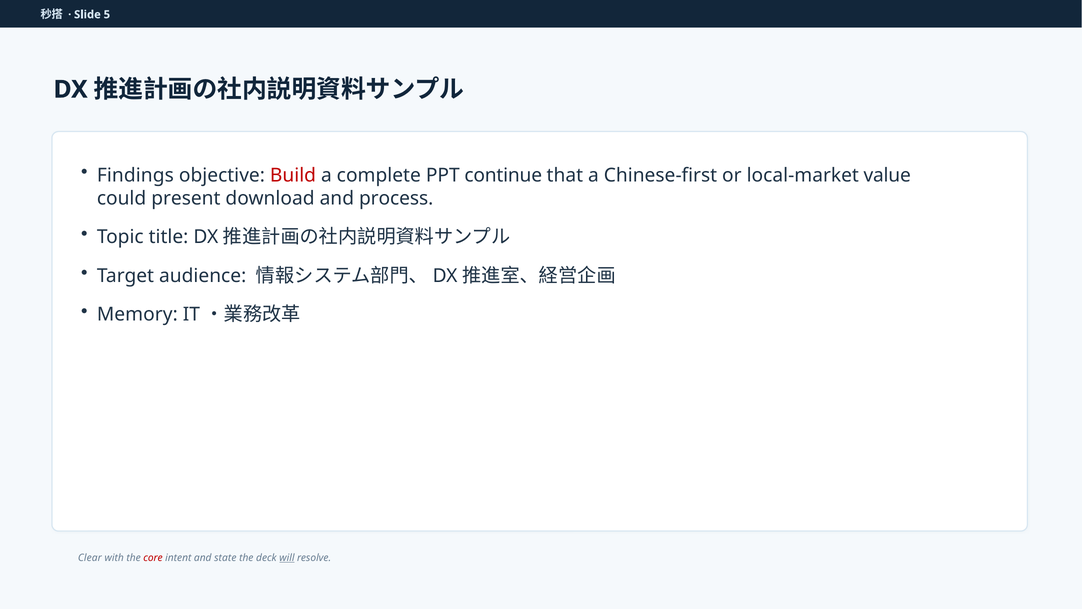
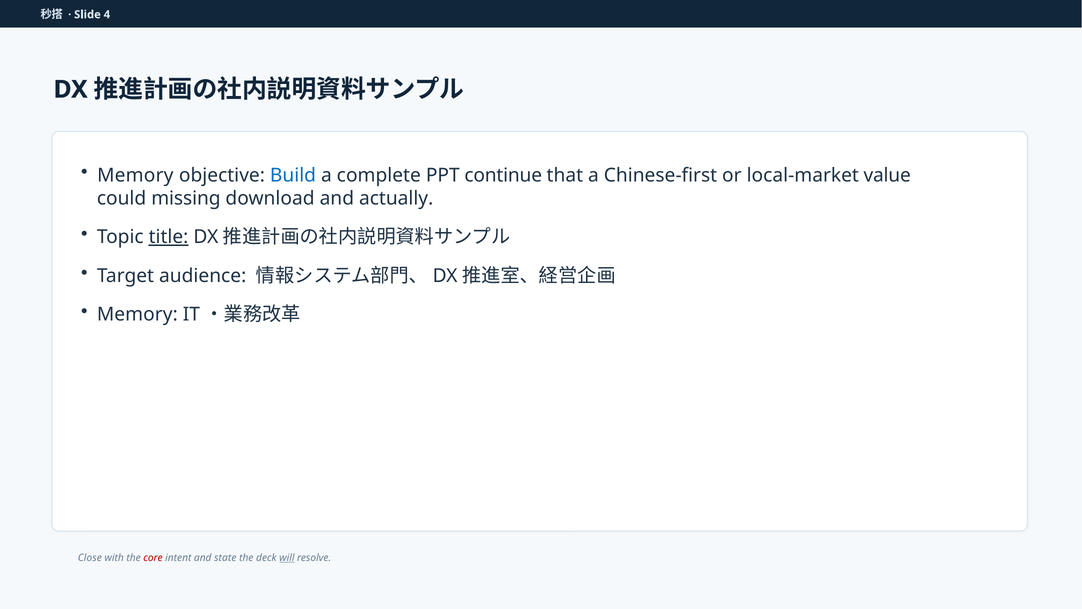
5: 5 -> 4
Findings at (135, 175): Findings -> Memory
Build colour: red -> blue
present: present -> missing
process: process -> actually
title underline: none -> present
Clear: Clear -> Close
